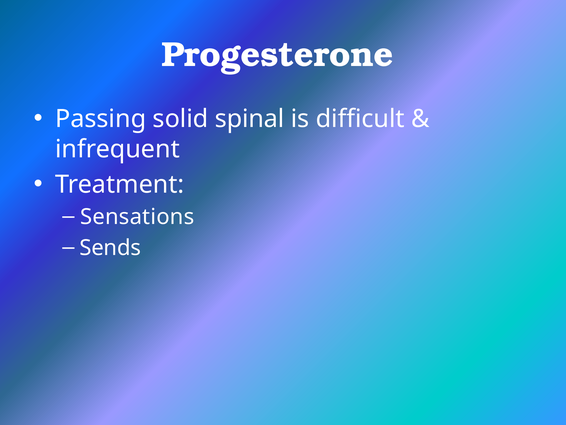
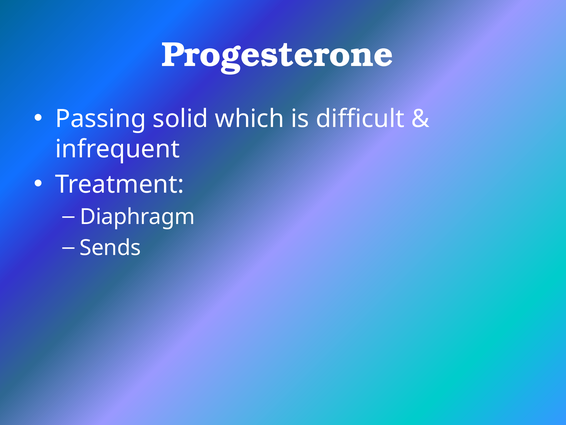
spinal: spinal -> which
Sensations: Sensations -> Diaphragm
